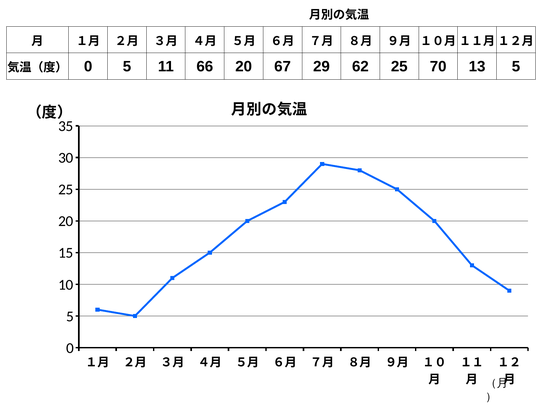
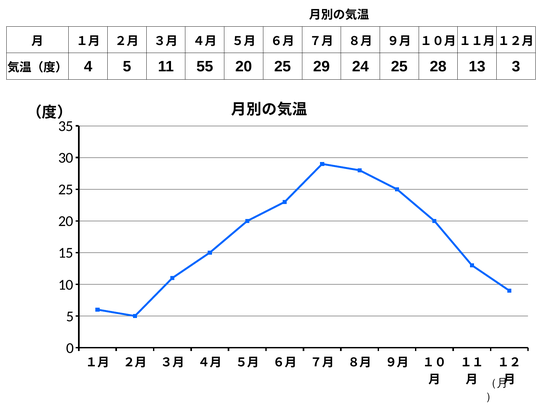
0 at (88, 67): 0 -> 4
66: 66 -> 55
67 at (283, 67): 67 -> 25
62: 62 -> 24
70: 70 -> 28
13 5: 5 -> 3
